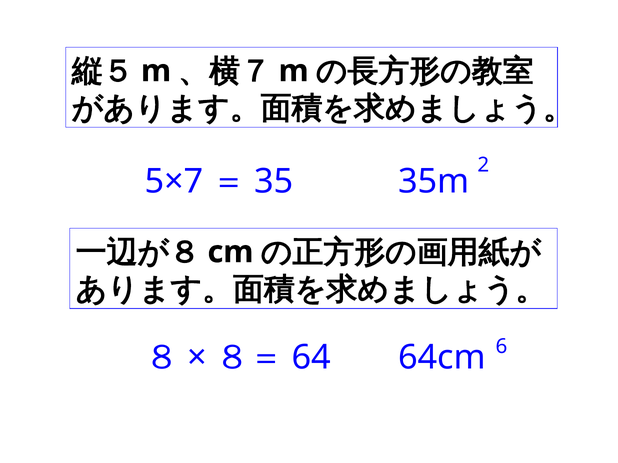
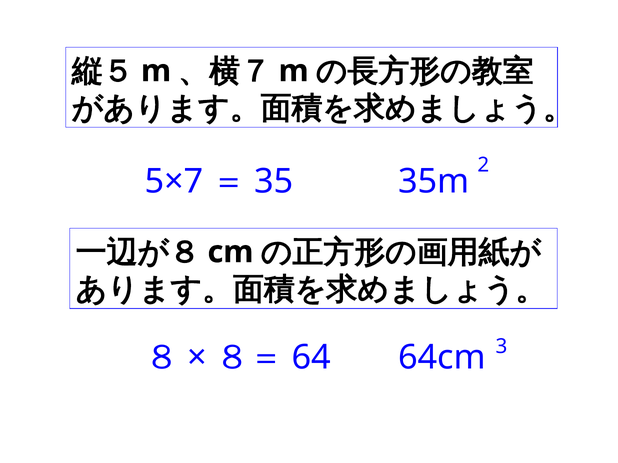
6: 6 -> 3
